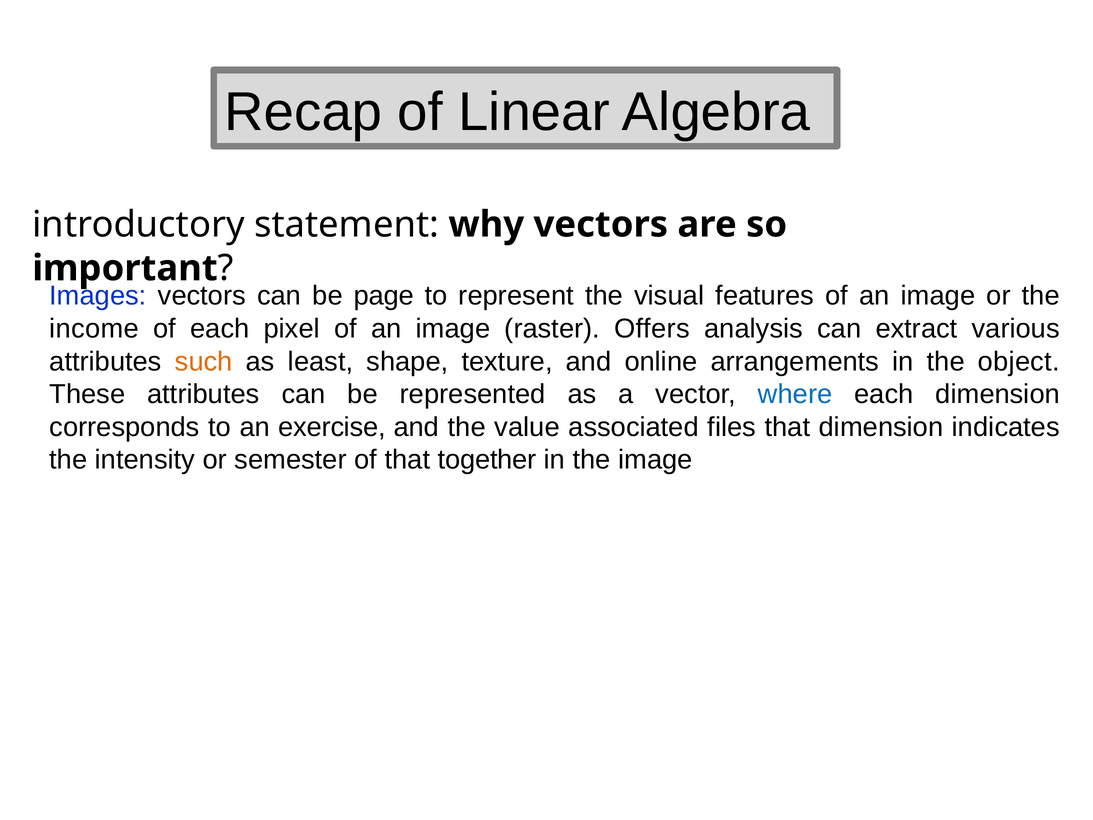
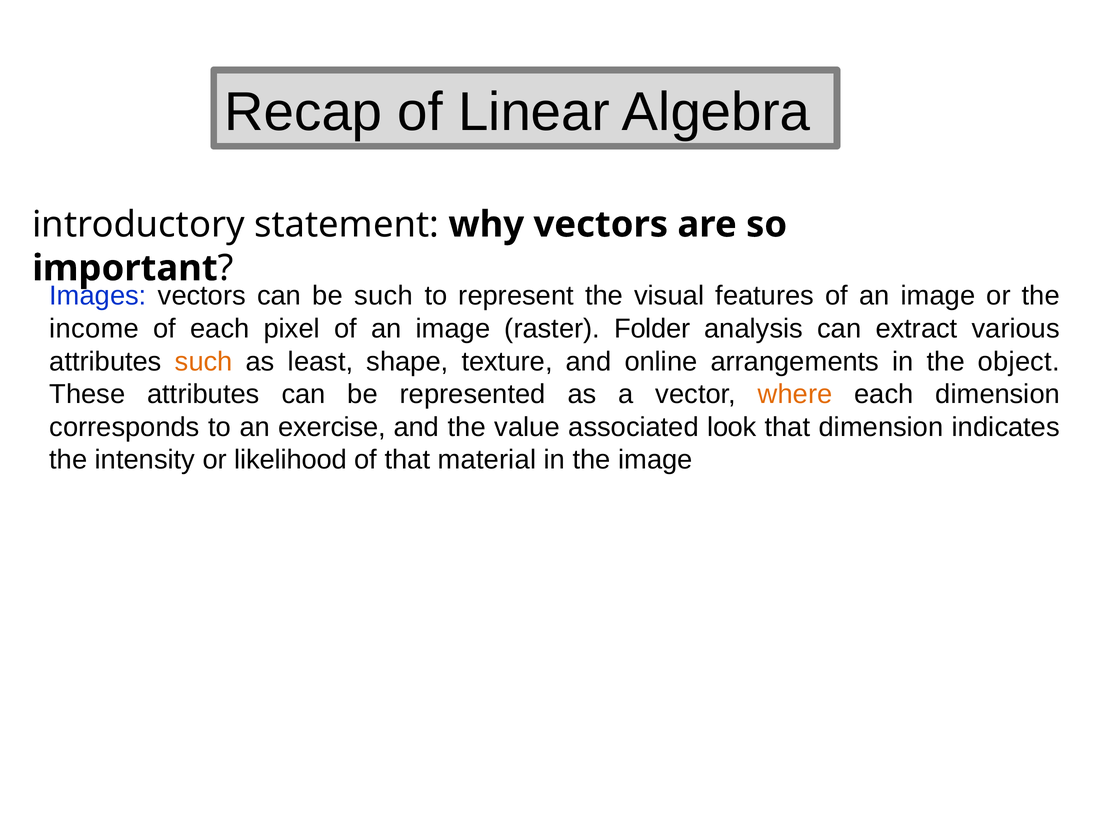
be page: page -> such
Offers: Offers -> Folder
where colour: blue -> orange
files: files -> look
semester: semester -> likelihood
together: together -> material
